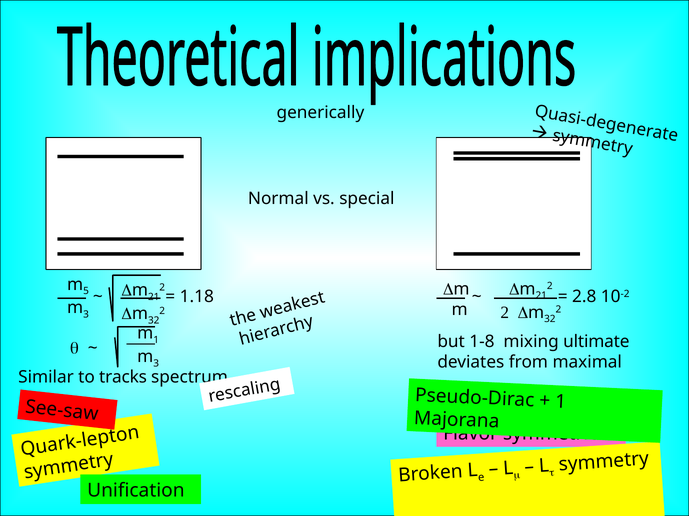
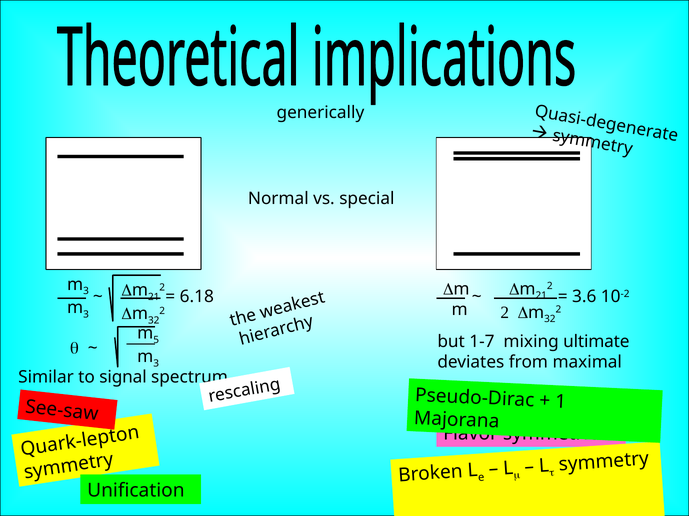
5 at (86, 291): 5 -> 3
1.18: 1.18 -> 6.18
2.8: 2.8 -> 3.6
m 1: 1 -> 5
1-8: 1-8 -> 1-7
tracks: tracks -> signal
